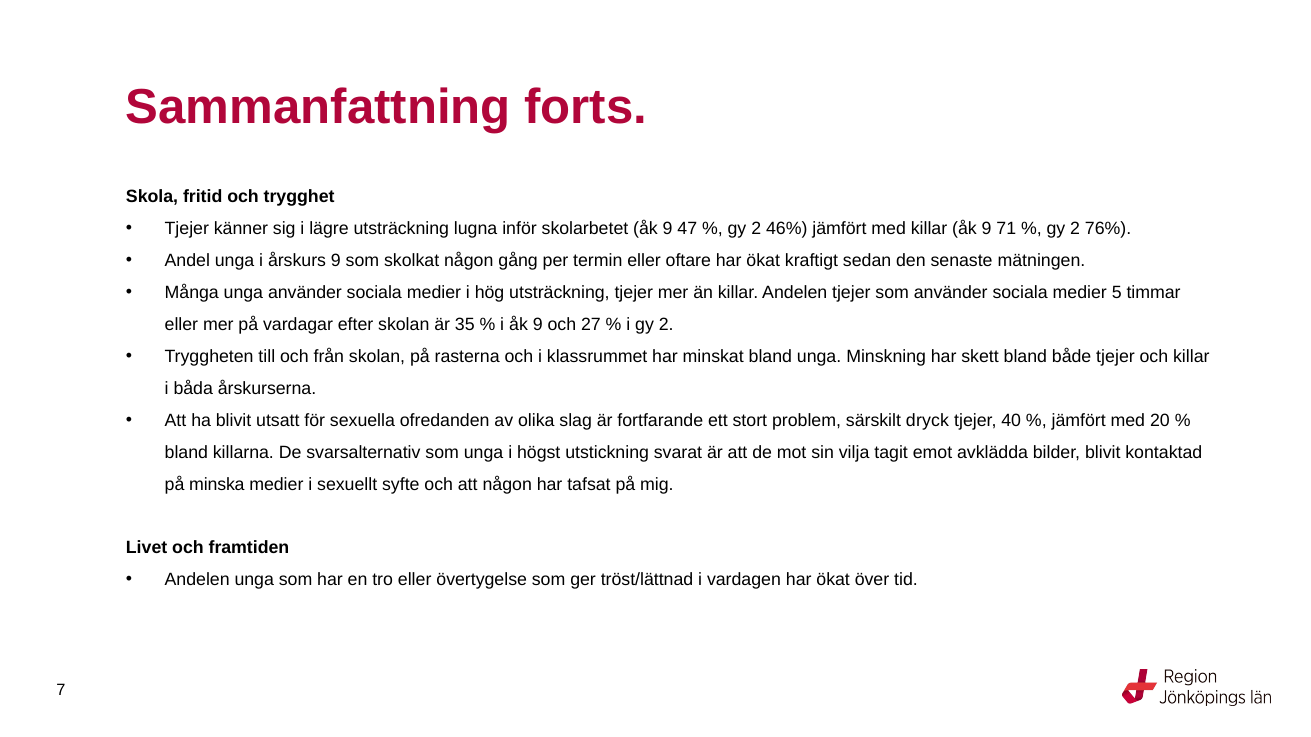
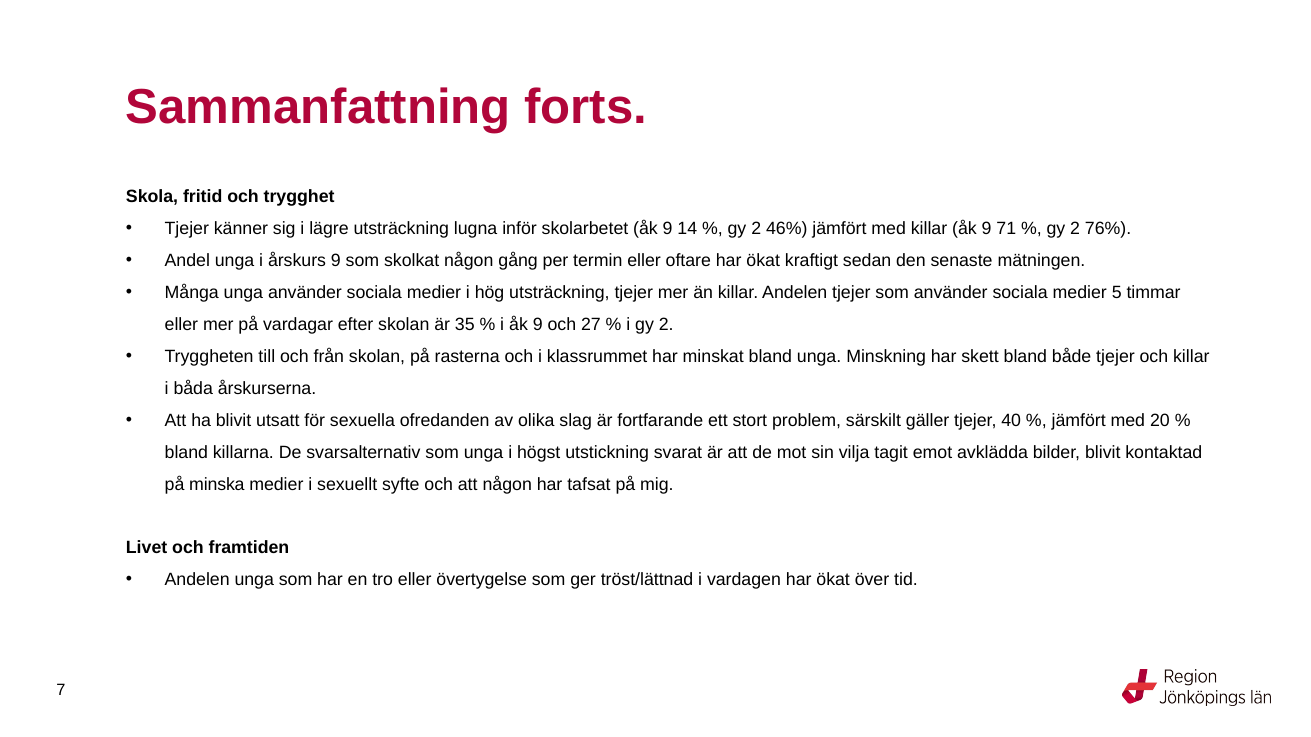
47: 47 -> 14
dryck: dryck -> gäller
